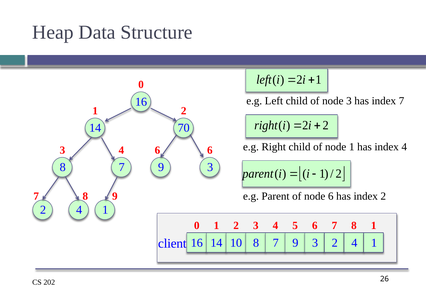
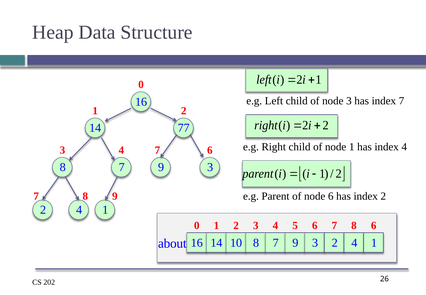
70: 70 -> 77
4 6: 6 -> 7
6 7 8 1: 1 -> 6
client: client -> about
